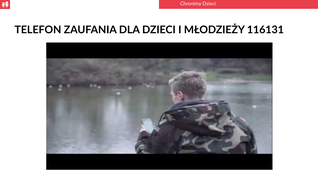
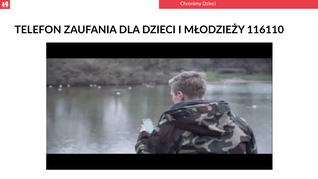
116131: 116131 -> 116110
